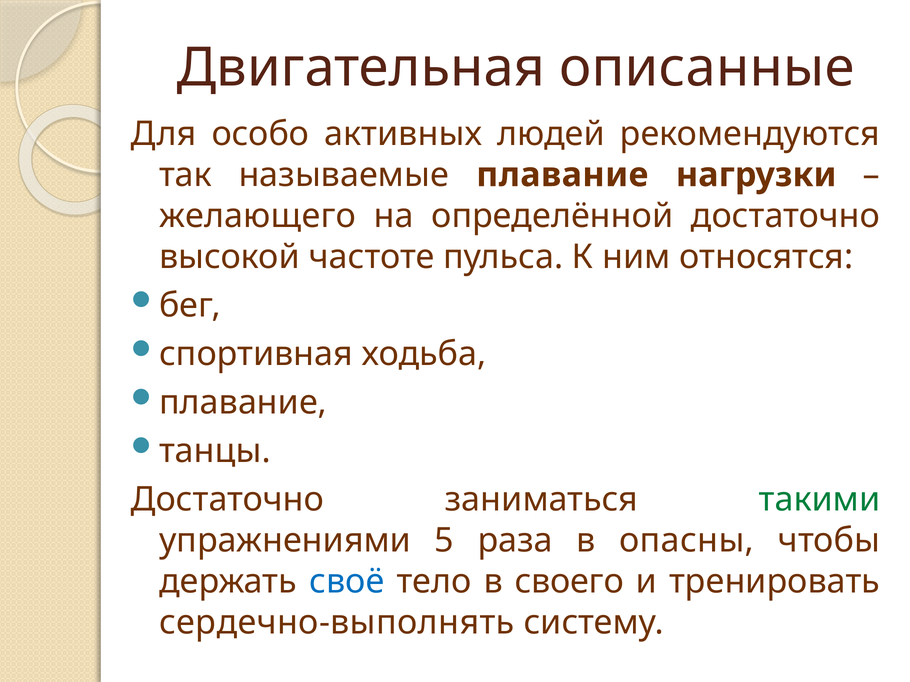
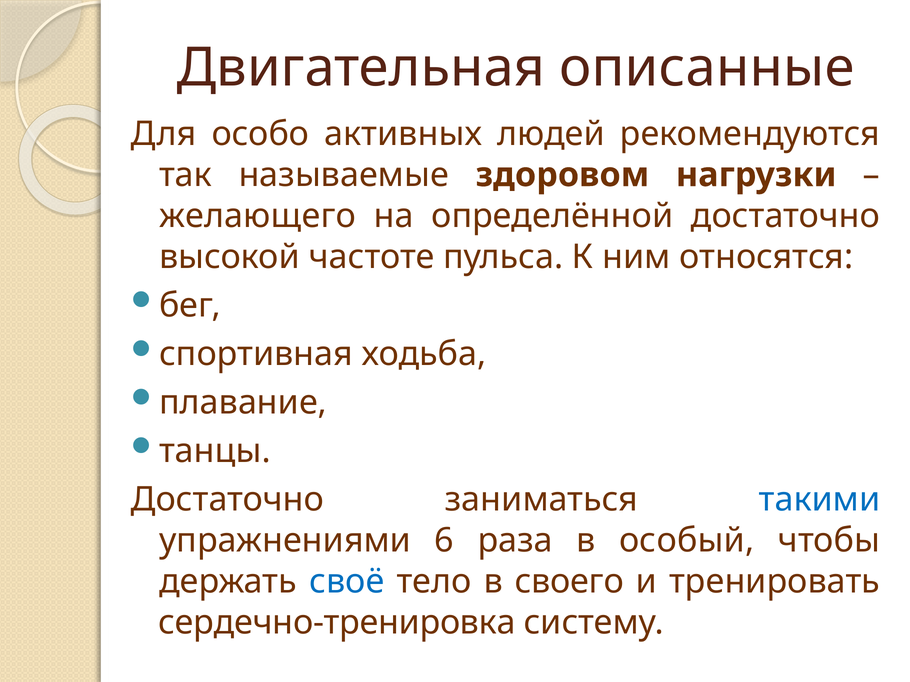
называемые плавание: плавание -> здоровом
такими colour: green -> blue
5: 5 -> 6
опасны: опасны -> особый
сердечно-выполнять: сердечно-выполнять -> сердечно-тренировка
